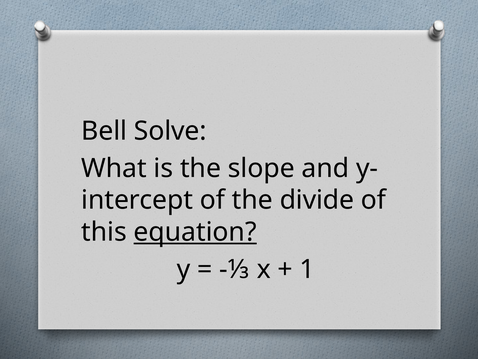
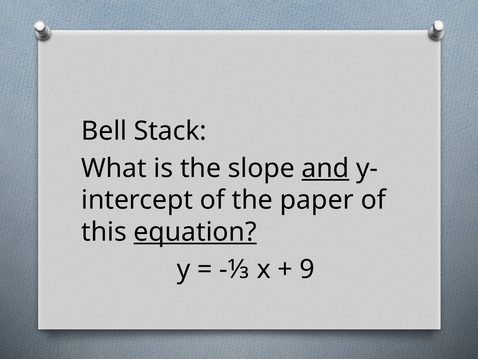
Solve: Solve -> Stack
and underline: none -> present
divide: divide -> paper
1: 1 -> 9
